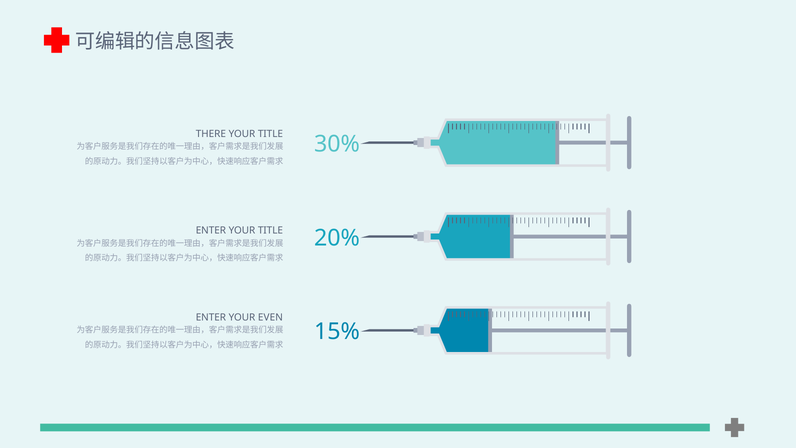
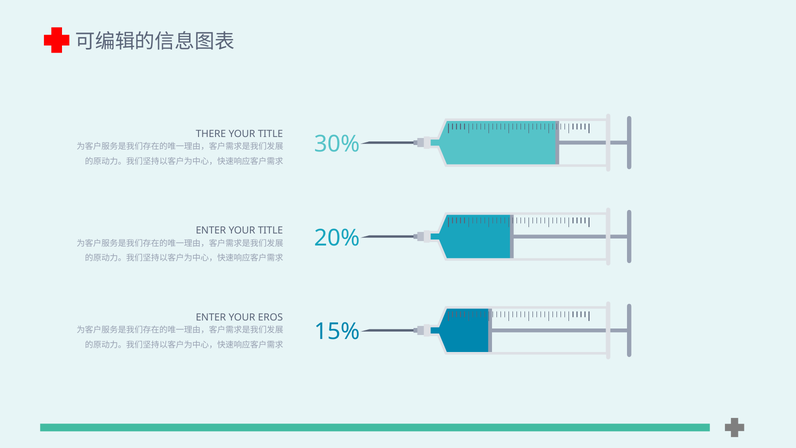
EVEN: EVEN -> EROS
